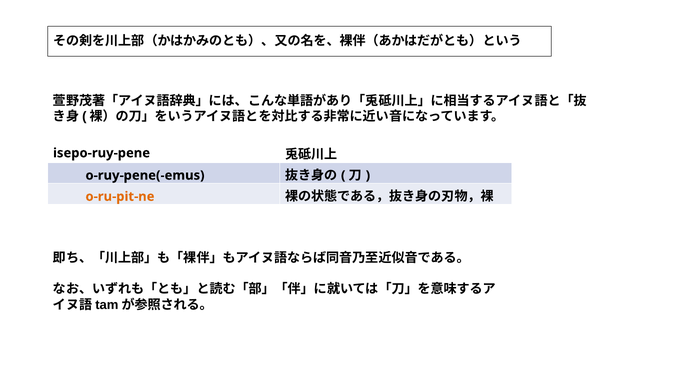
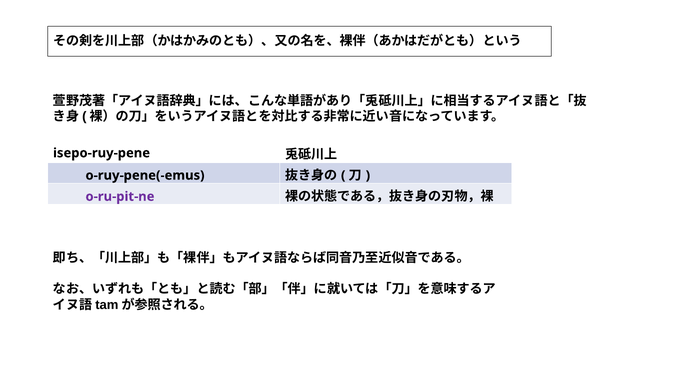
o-ru-pit-ne colour: orange -> purple
